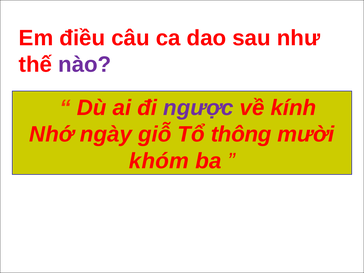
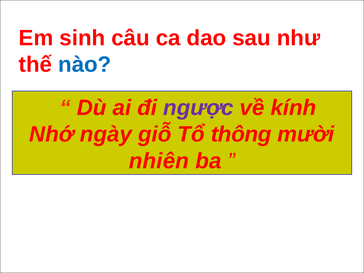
điều: điều -> sinh
nào colour: purple -> blue
khóm: khóm -> nhiên
